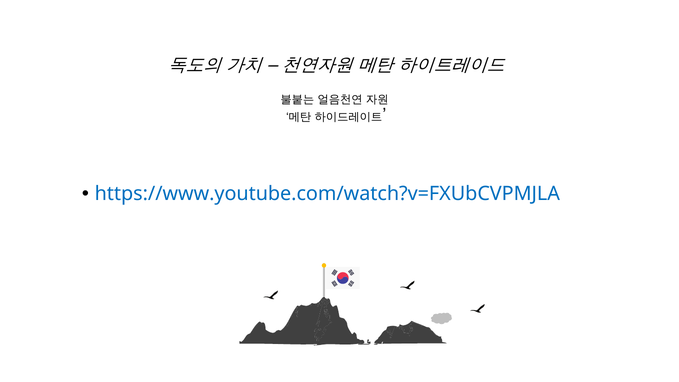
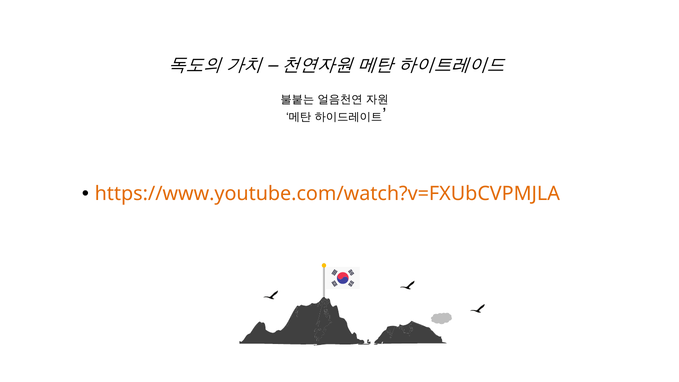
https://www.youtube.com/watch?v=FXUbCVPMJLA colour: blue -> orange
